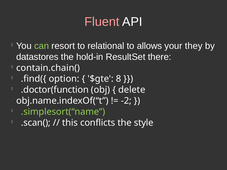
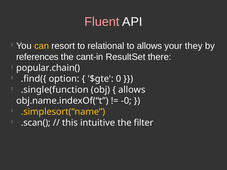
can colour: light green -> yellow
datastores: datastores -> references
hold-in: hold-in -> cant-in
contain.chain(: contain.chain( -> popular.chain(
8: 8 -> 0
.doctor(function: .doctor(function -> .single(function
delete at (132, 90): delete -> allows
-2: -2 -> -0
.simplesort(“name colour: light green -> yellow
conflicts: conflicts -> intuitive
style: style -> filter
